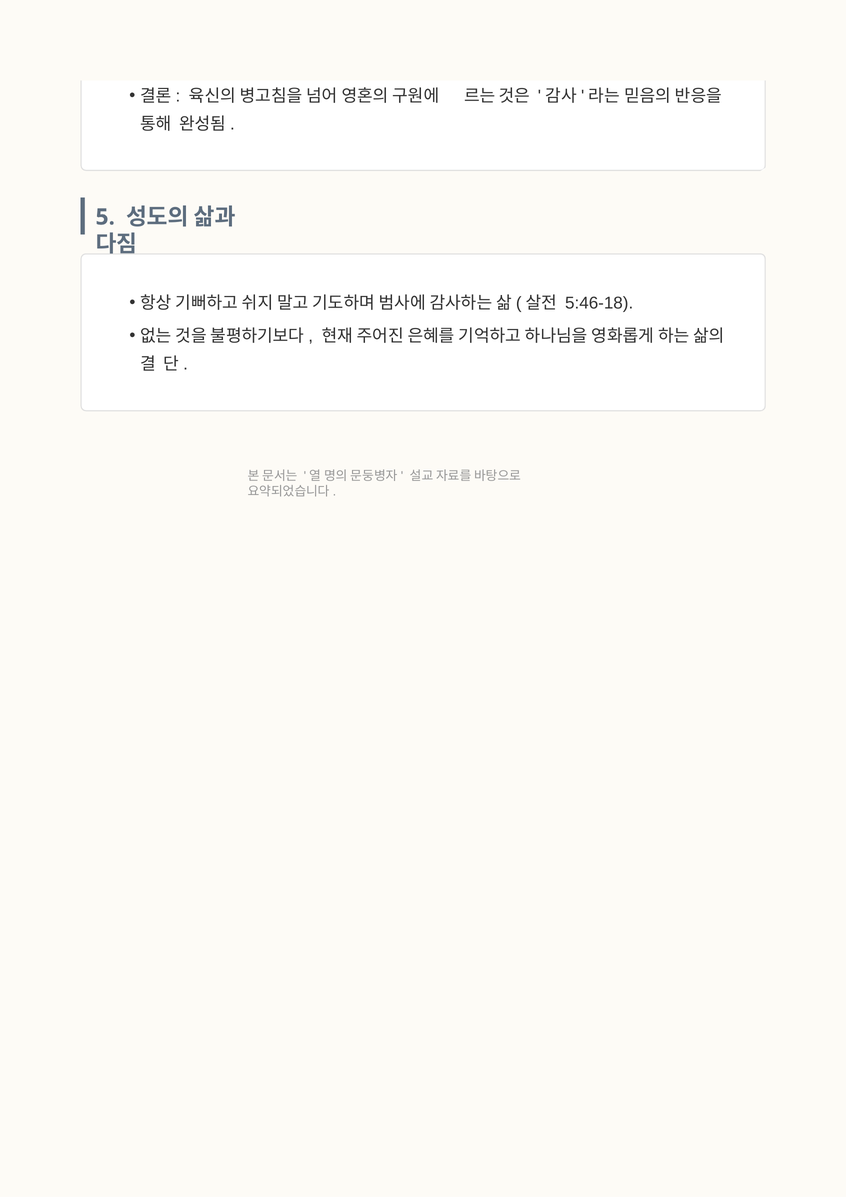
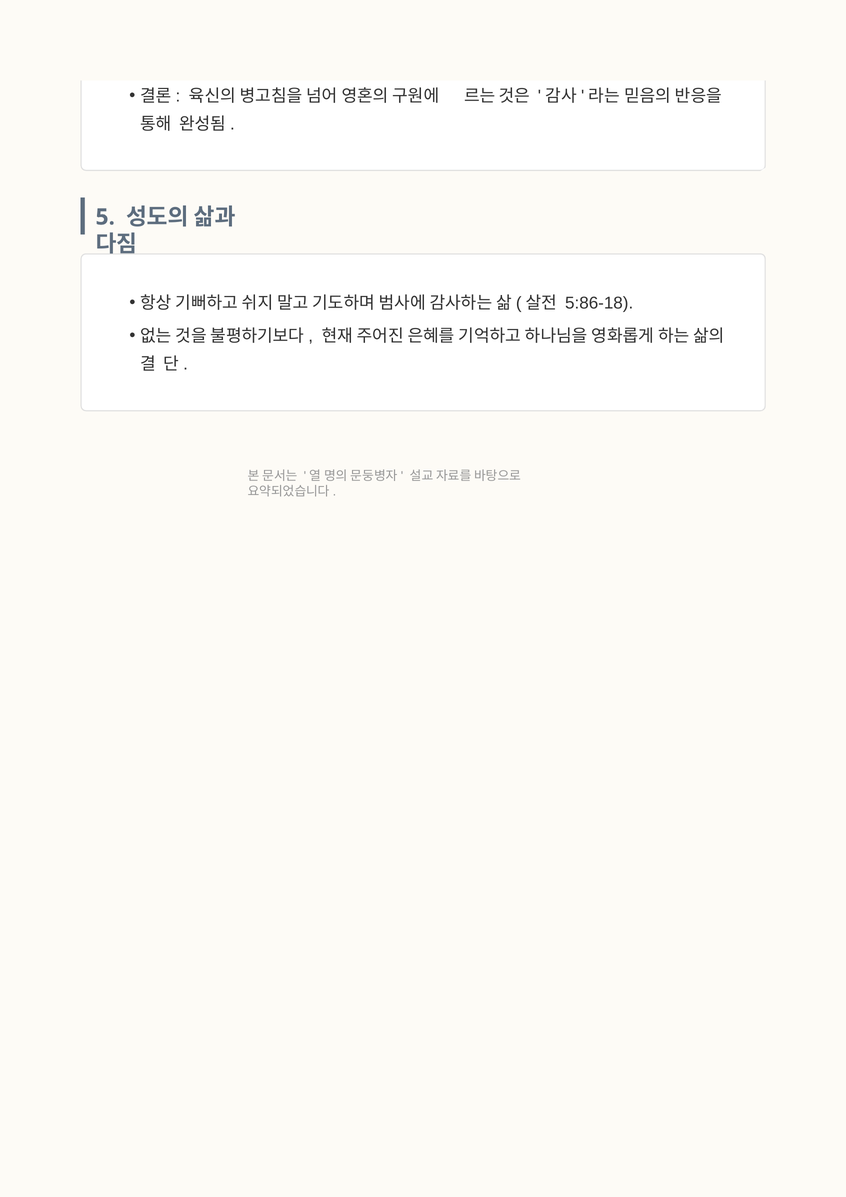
5:46-18: 5:46-18 -> 5:86-18
